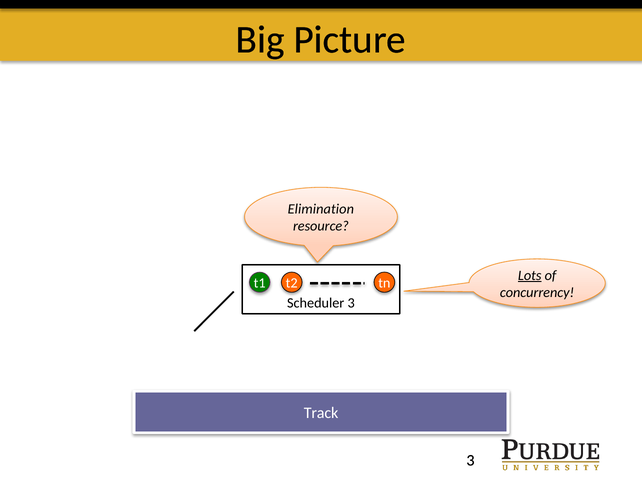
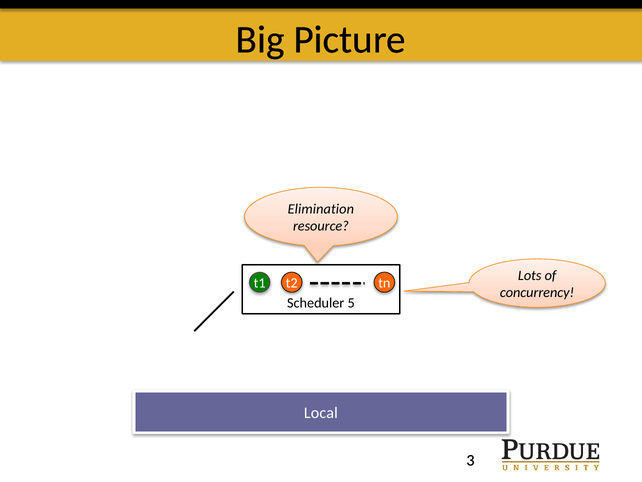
Lots underline: present -> none
Scheduler 3: 3 -> 5
Track: Track -> Local
